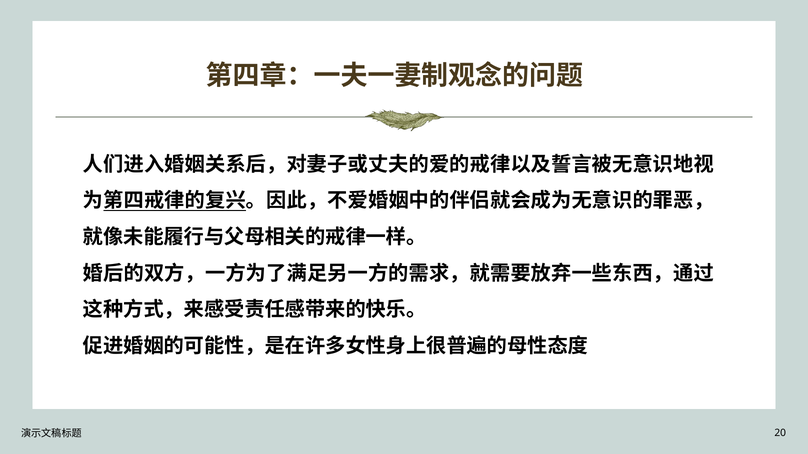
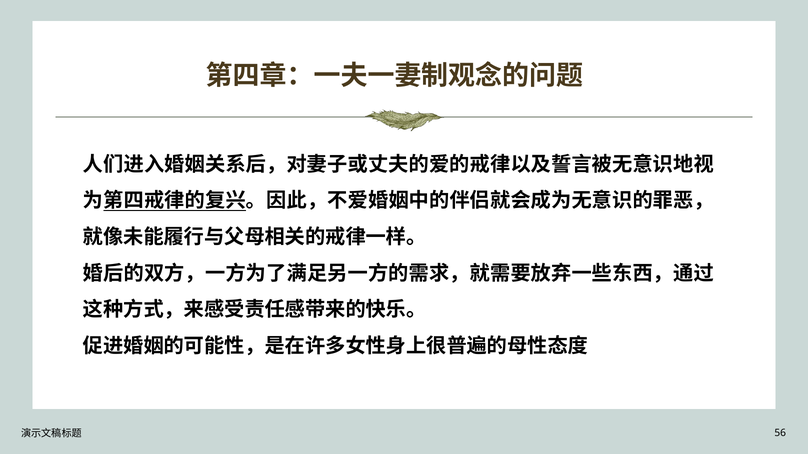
20: 20 -> 56
